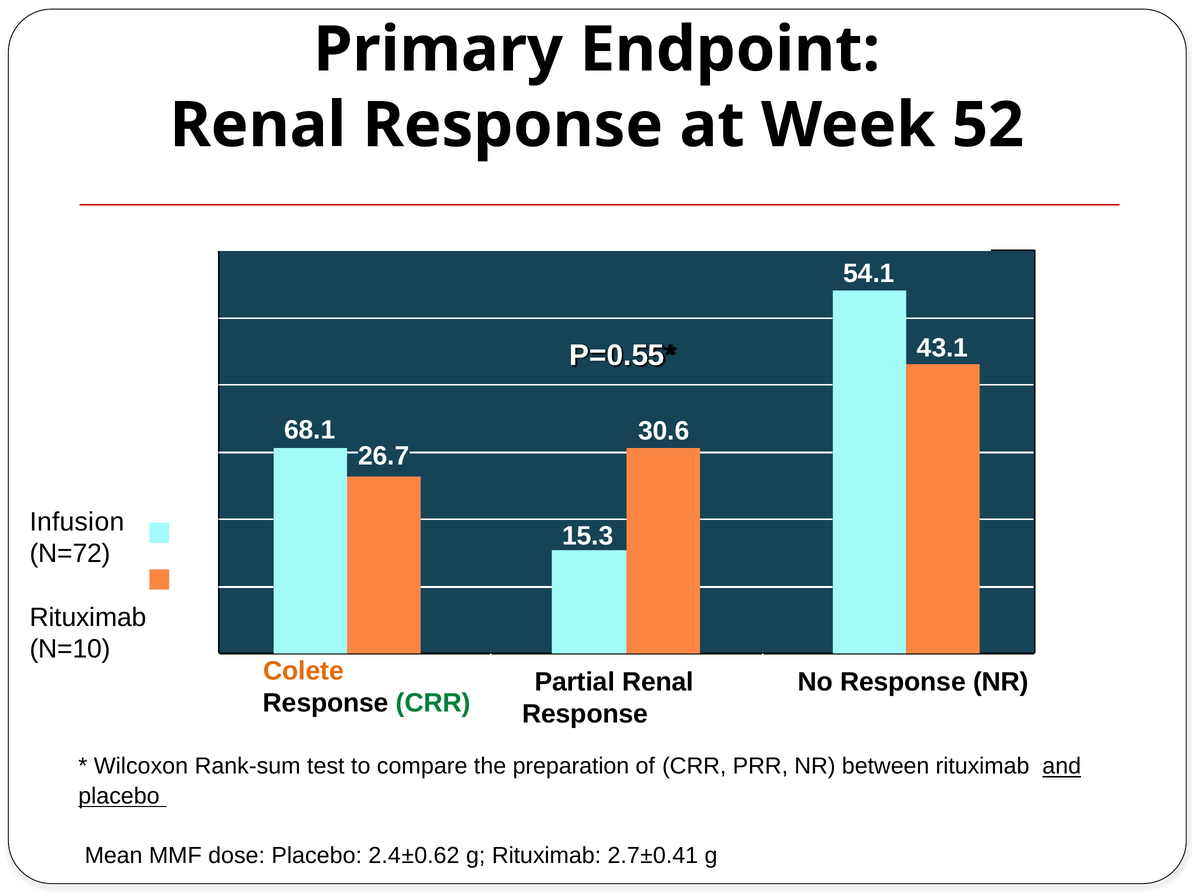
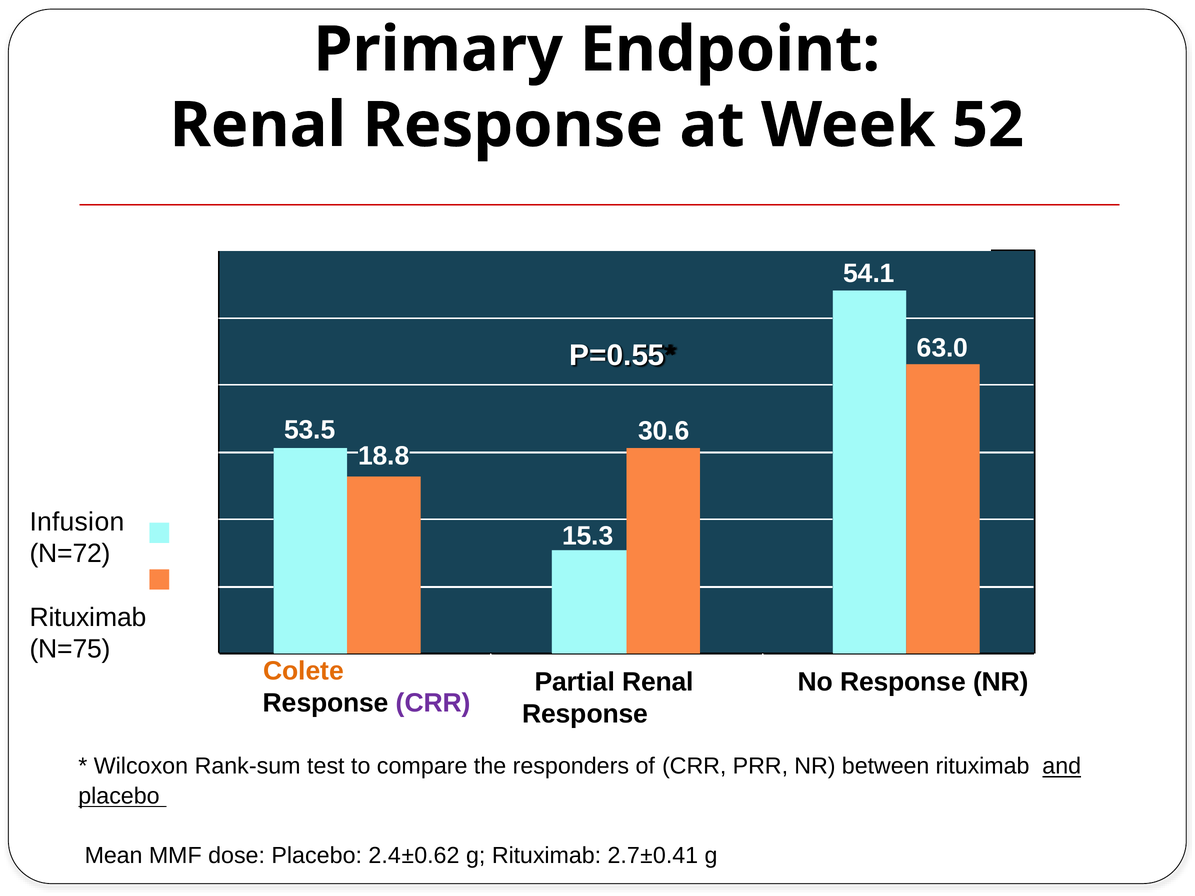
43.1: 43.1 -> 63.0
68.1: 68.1 -> 53.5
26.7: 26.7 -> 18.8
N=10: N=10 -> N=75
CRR at (433, 703) colour: green -> purple
preparation: preparation -> responders
